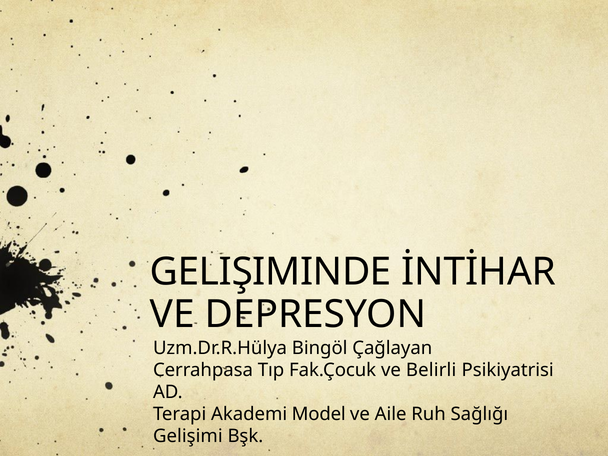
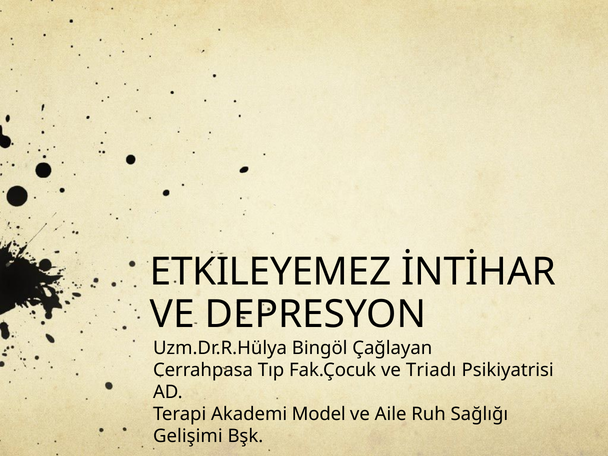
GELIŞIMINDE: GELIŞIMINDE -> ETKILEYEMEZ
Belirli: Belirli -> Triadı
